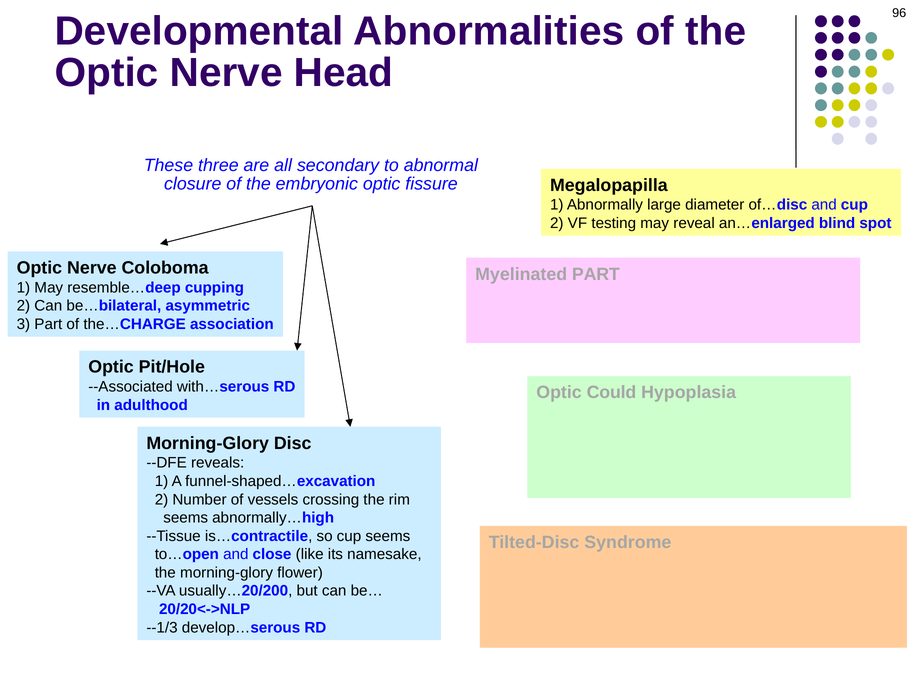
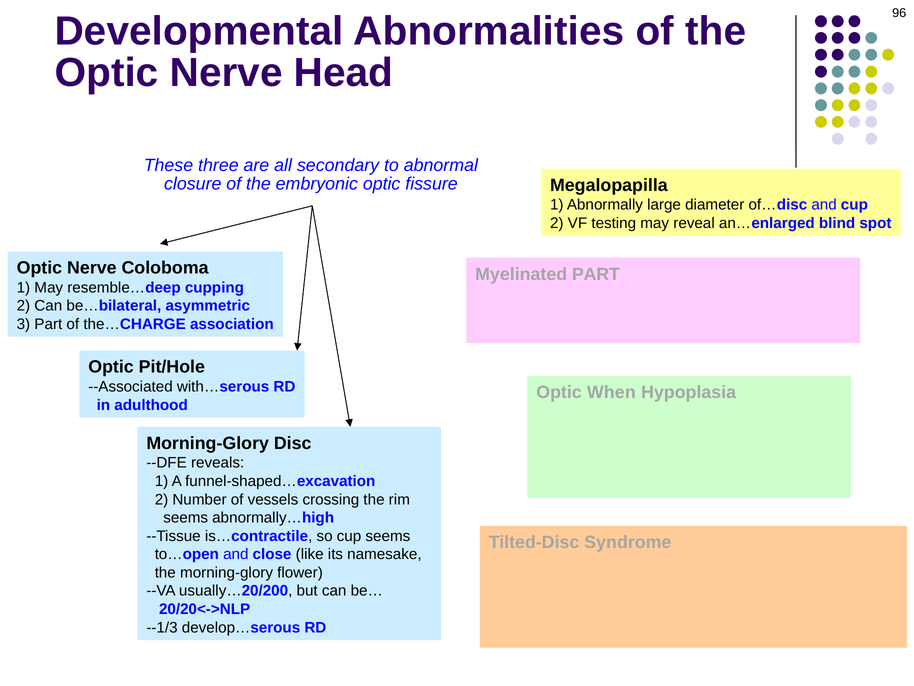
Could: Could -> When
